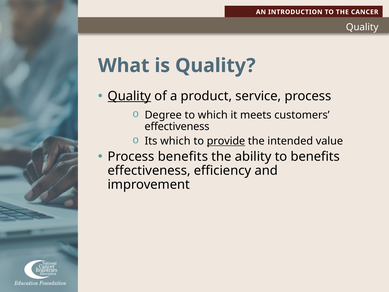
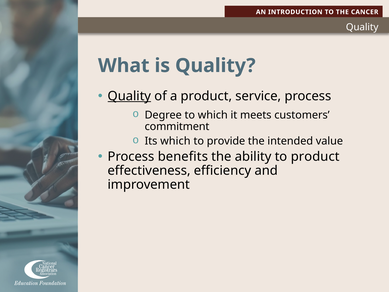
effectiveness at (177, 127): effectiveness -> commitment
provide underline: present -> none
to benefits: benefits -> product
